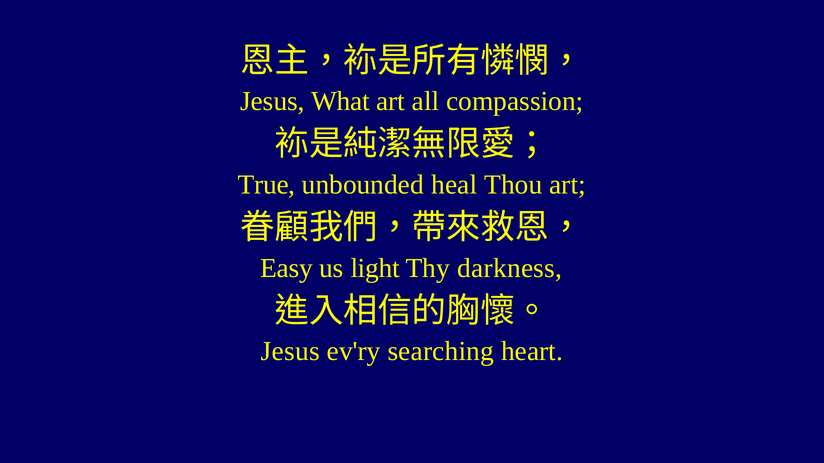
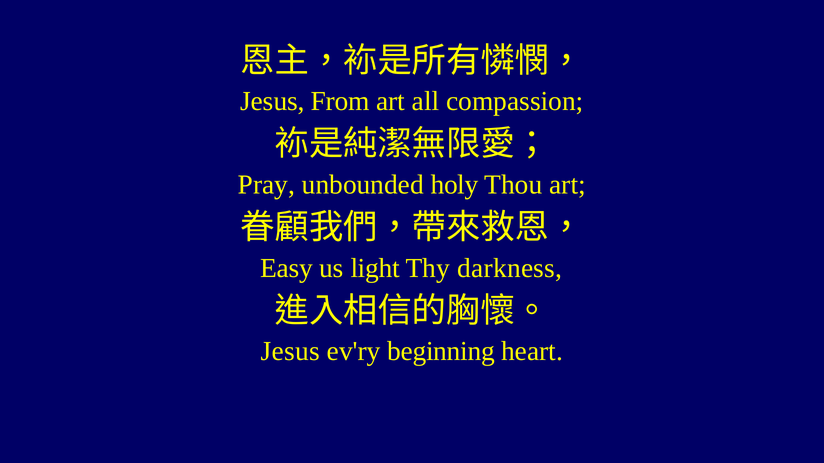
What: What -> From
True: True -> Pray
heal: heal -> holy
searching: searching -> beginning
